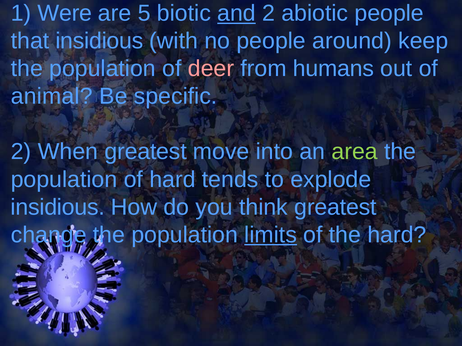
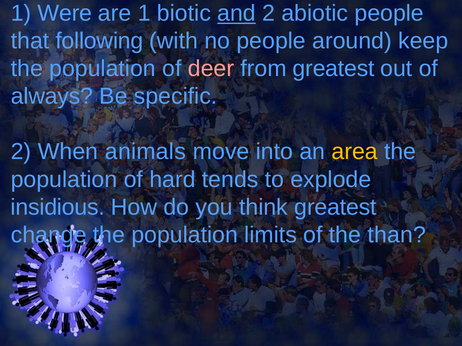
are 5: 5 -> 1
that insidious: insidious -> following
from humans: humans -> greatest
animal: animal -> always
When greatest: greatest -> animals
area colour: light green -> yellow
limits underline: present -> none
the hard: hard -> than
